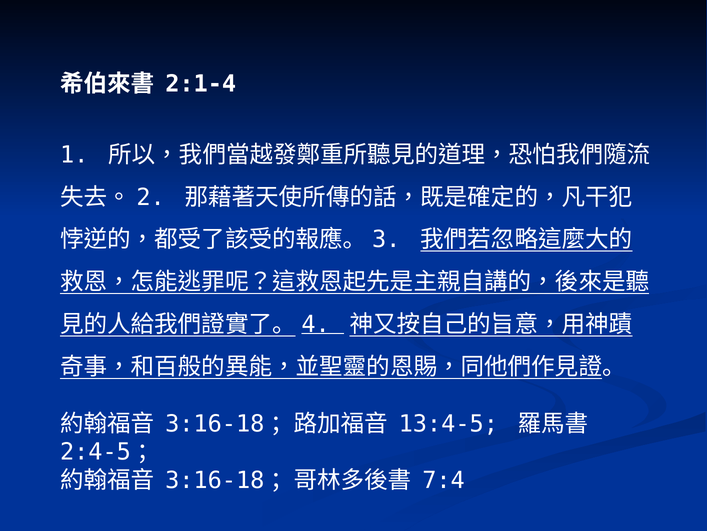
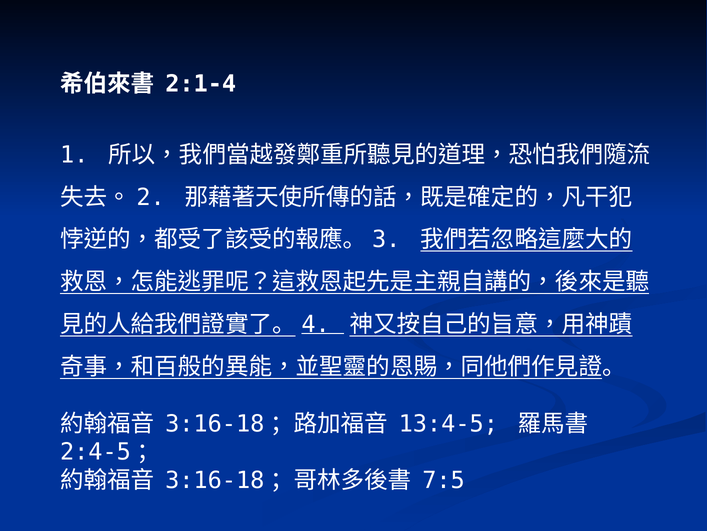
7:4: 7:4 -> 7:5
